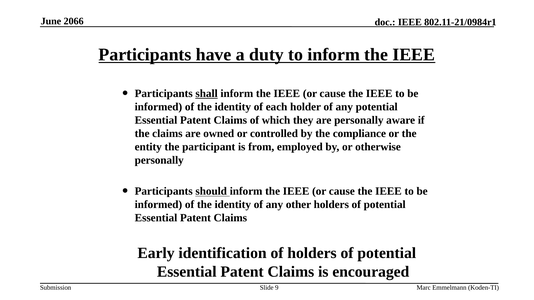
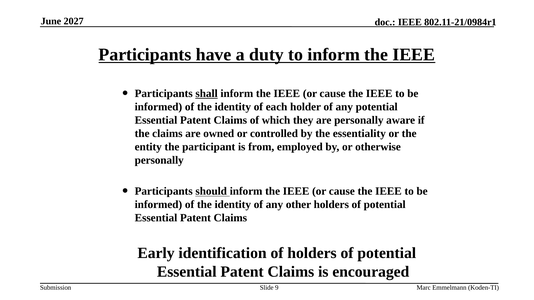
2066: 2066 -> 2027
compliance: compliance -> essentiality
